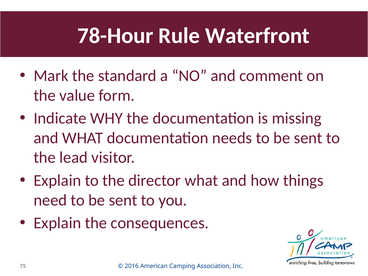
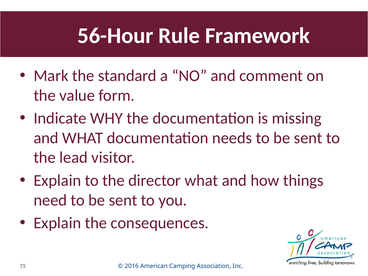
78-Hour: 78-Hour -> 56-Hour
Waterfront: Waterfront -> Framework
